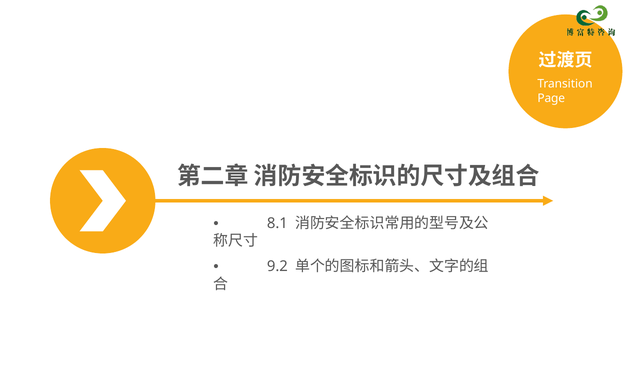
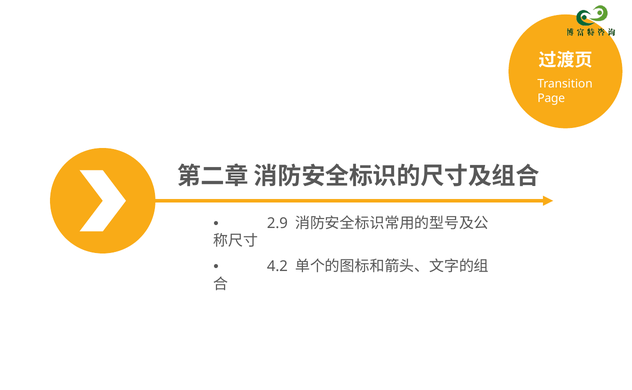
8.1: 8.1 -> 2.9
9.2: 9.2 -> 4.2
